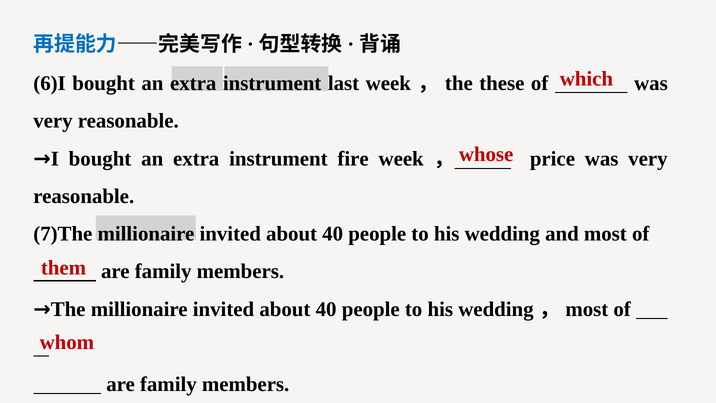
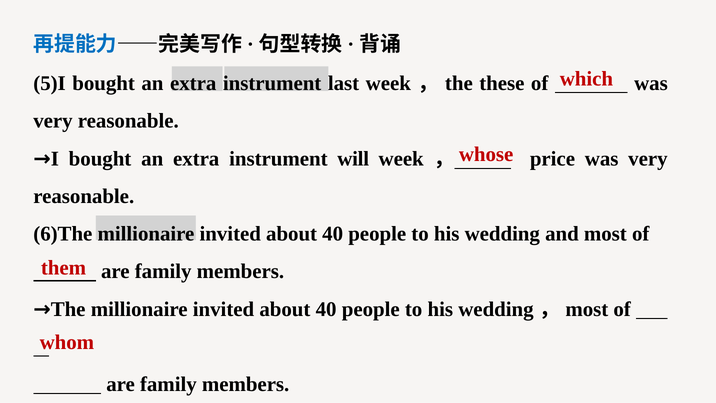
6)I: 6)I -> 5)I
fire: fire -> will
7)The: 7)The -> 6)The
